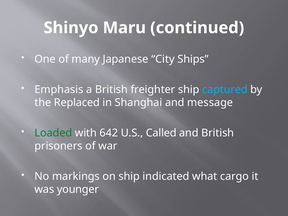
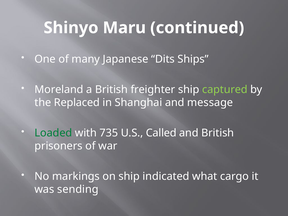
City: City -> Dits
Emphasis: Emphasis -> Moreland
captured colour: light blue -> light green
642: 642 -> 735
younger: younger -> sending
